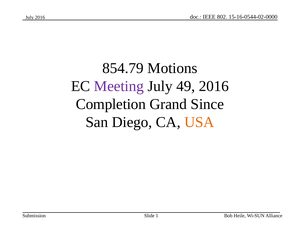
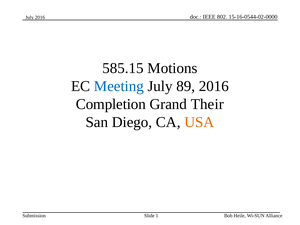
854.79: 854.79 -> 585.15
Meeting colour: purple -> blue
49: 49 -> 89
Since: Since -> Their
